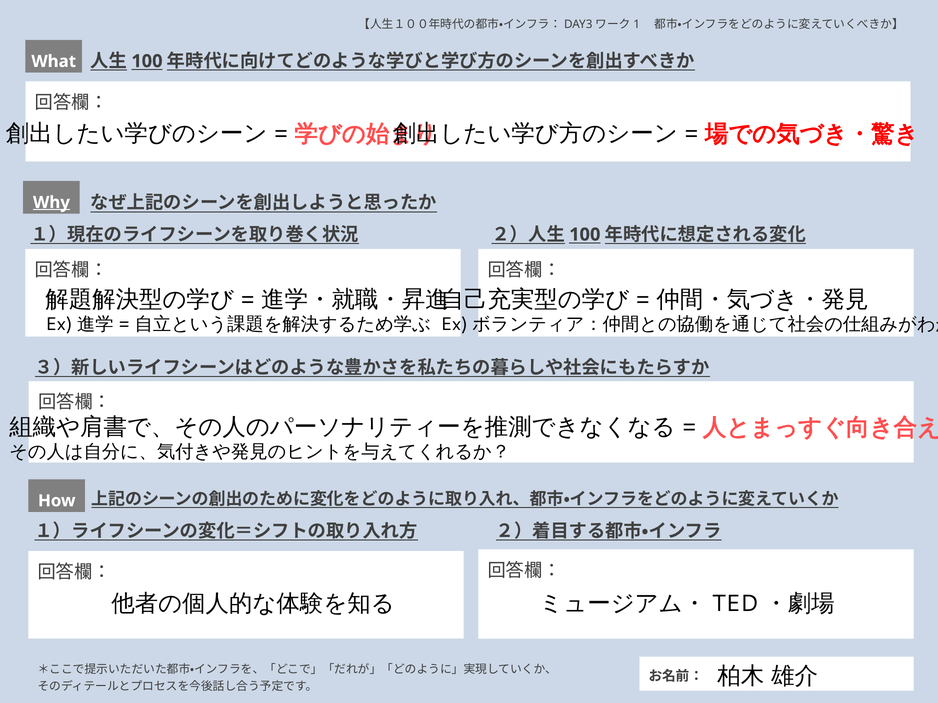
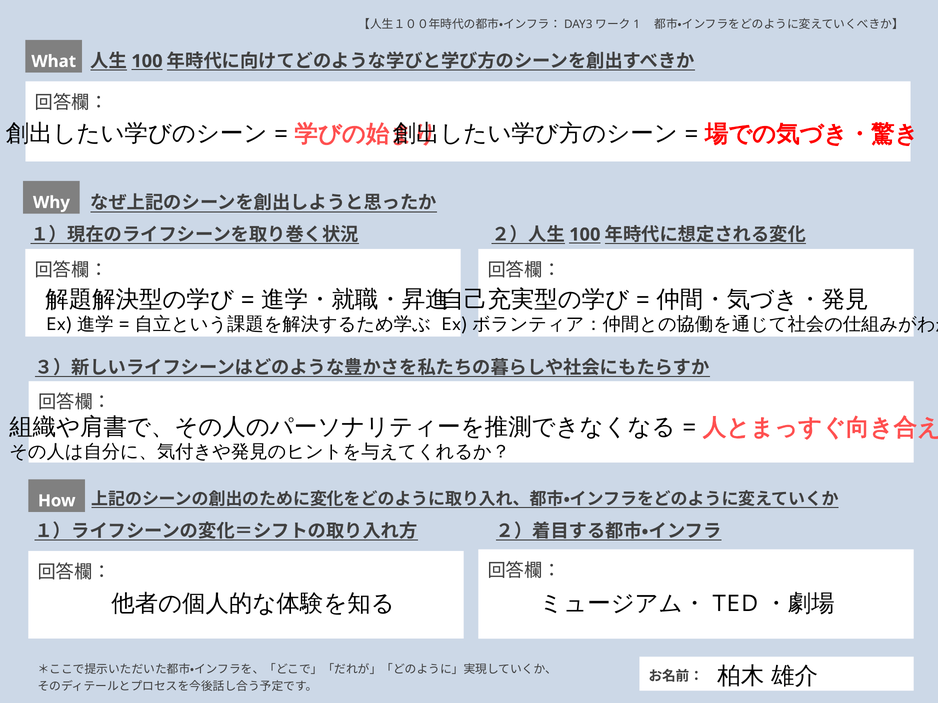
Why underline: present -> none
